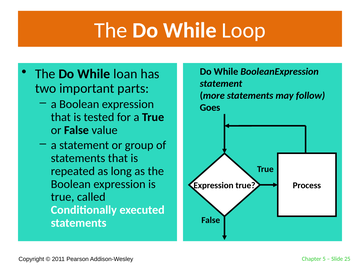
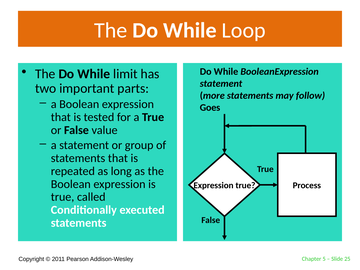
loan: loan -> limit
